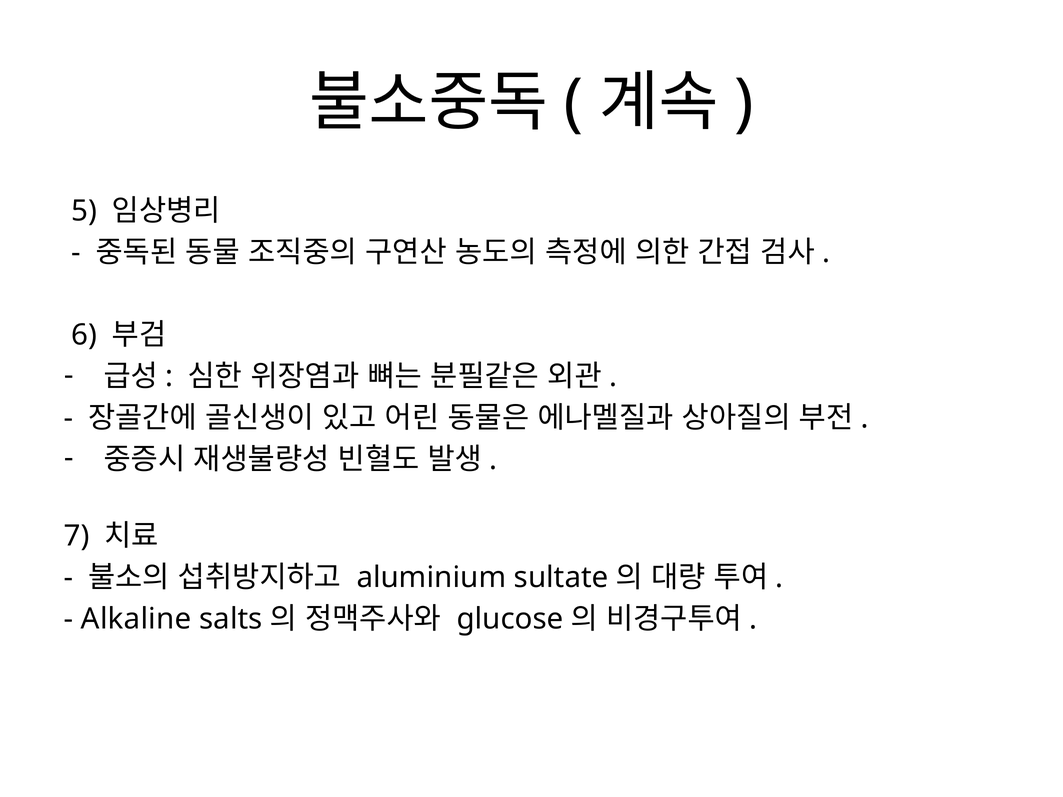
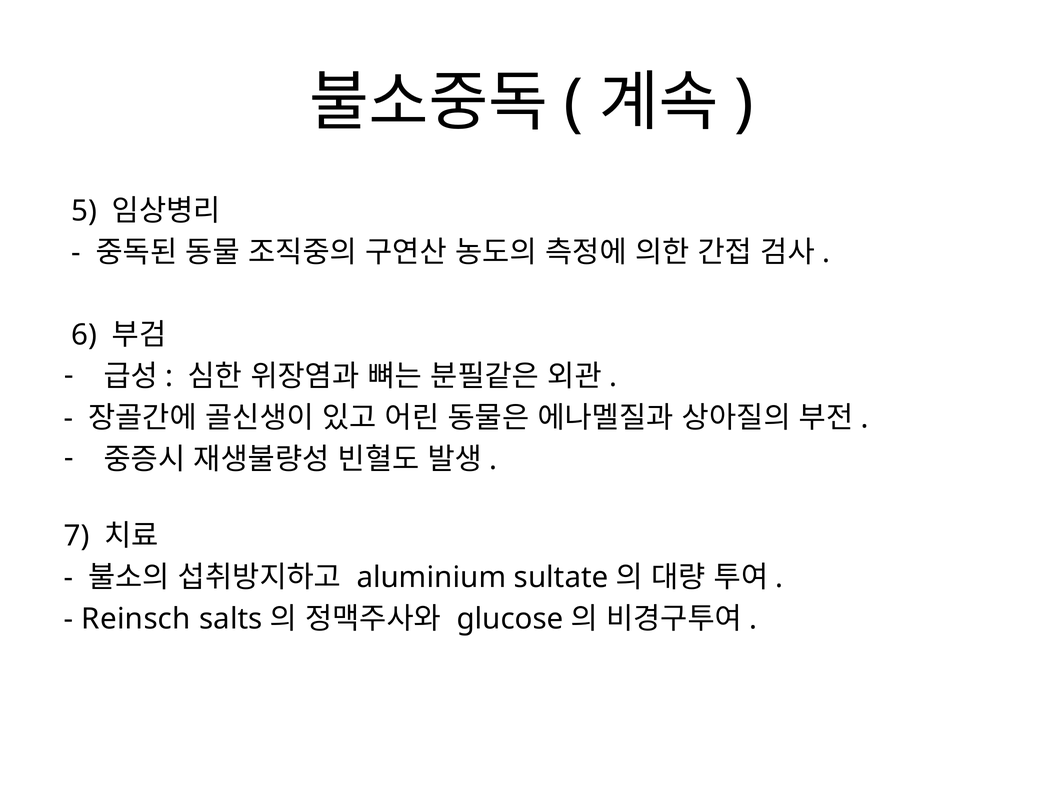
Alkaline: Alkaline -> Reinsch
